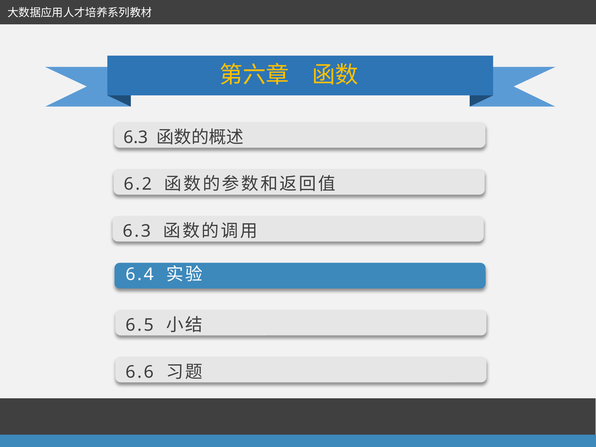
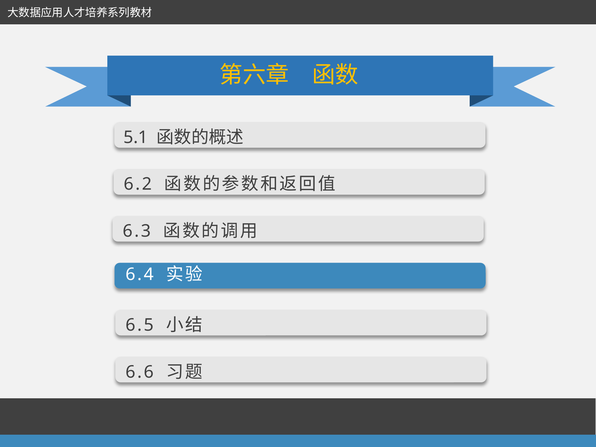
6.3 at (136, 137): 6.3 -> 5.1
